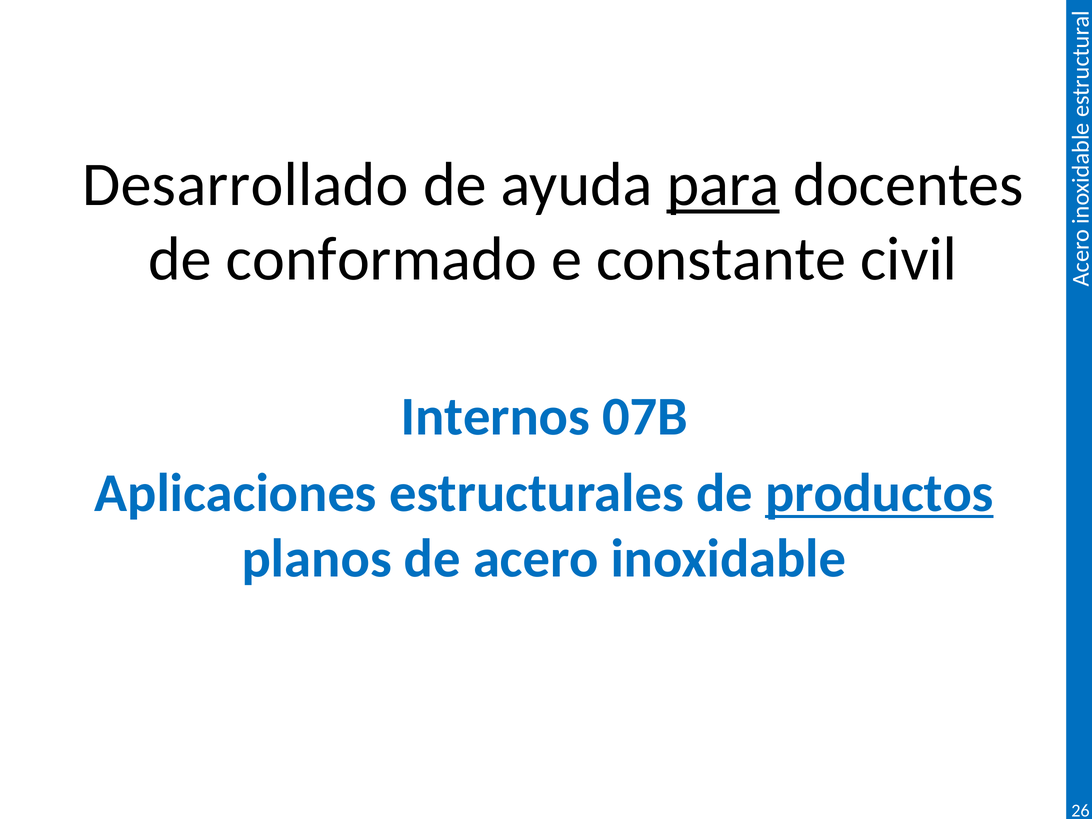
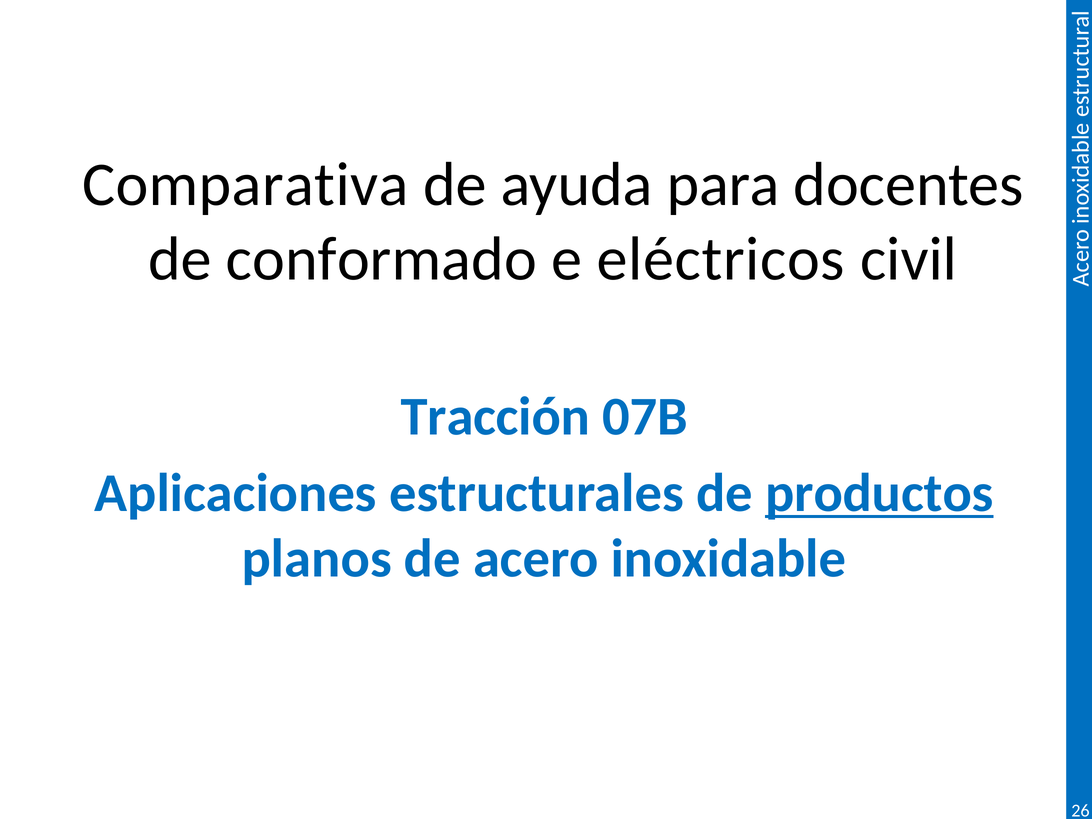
Desarrollado: Desarrollado -> Comparativa
para underline: present -> none
constante: constante -> eléctricos
Internos: Internos -> Tracción
